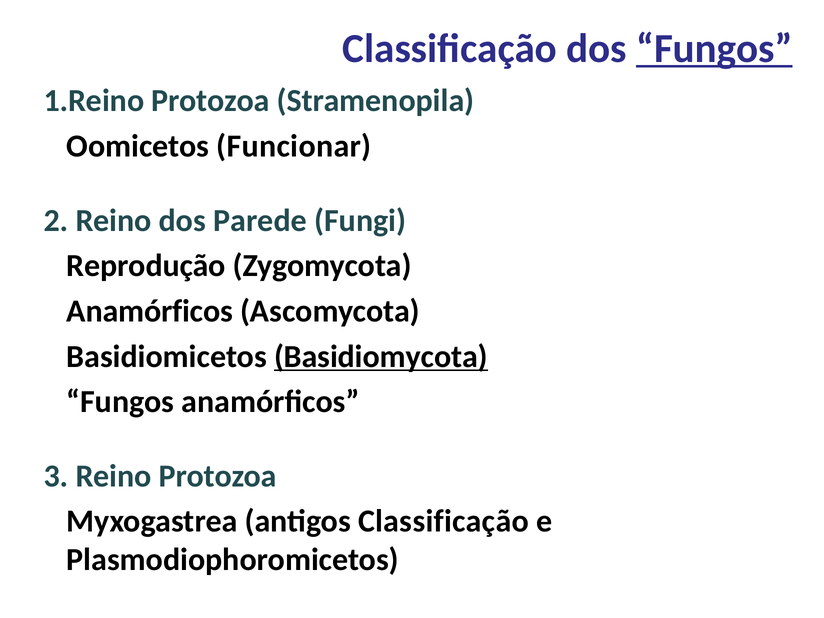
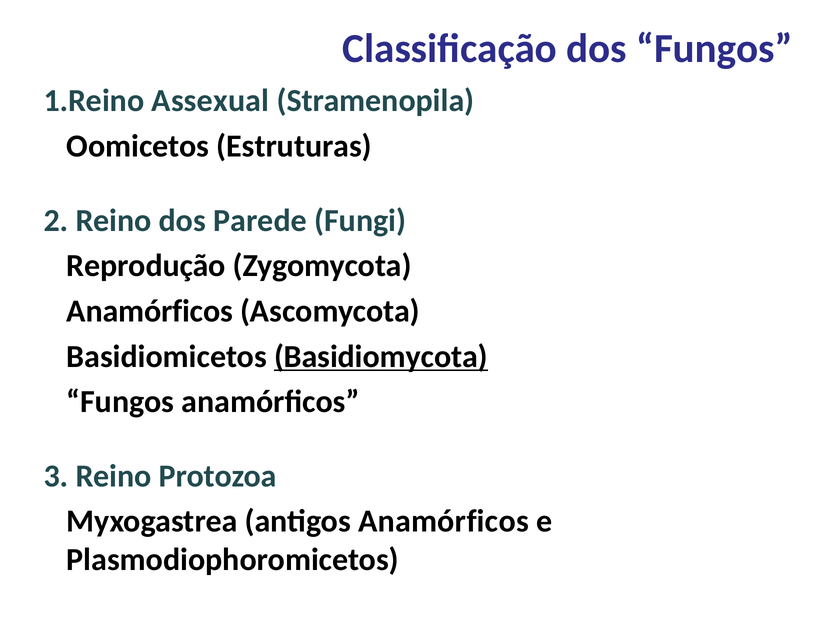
Fungos at (714, 49) underline: present -> none
Protozoa at (211, 101): Protozoa -> Assexual
Funcionar: Funcionar -> Estruturas
antigos Classificação: Classificação -> Anamórficos
